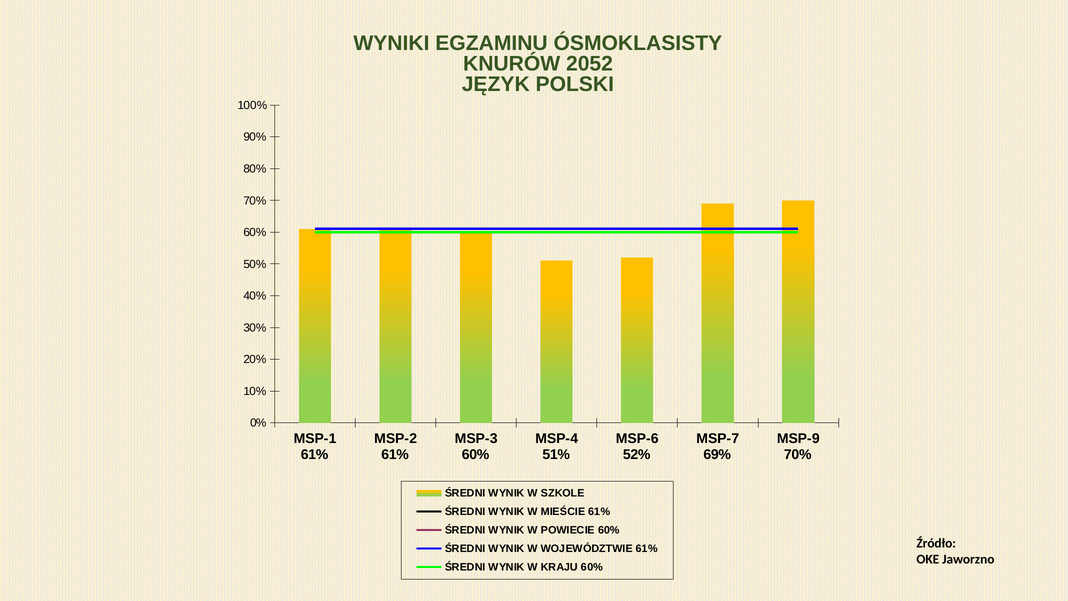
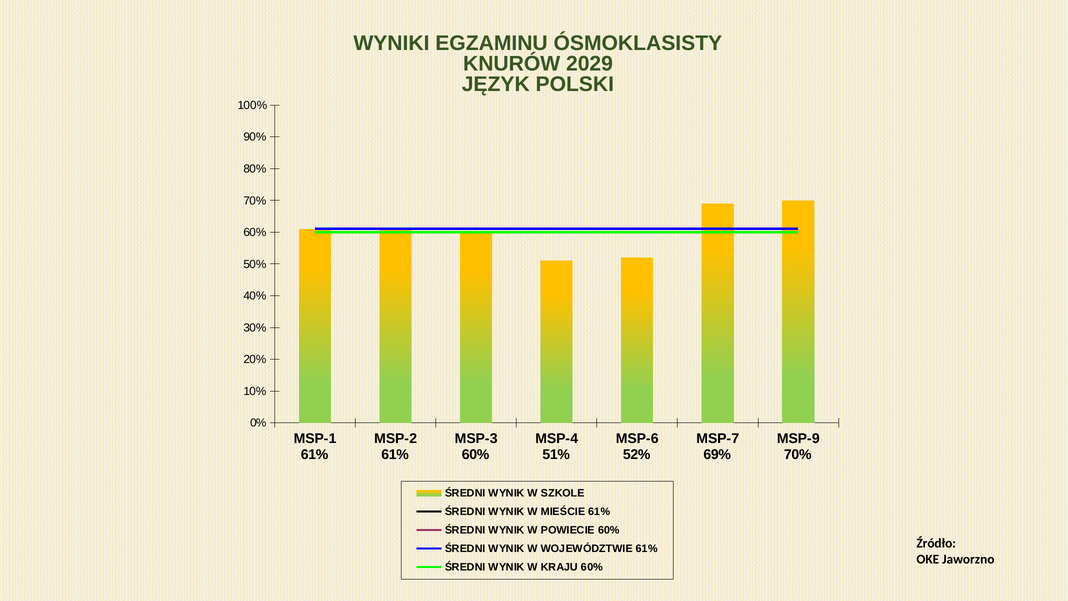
2052: 2052 -> 2029
